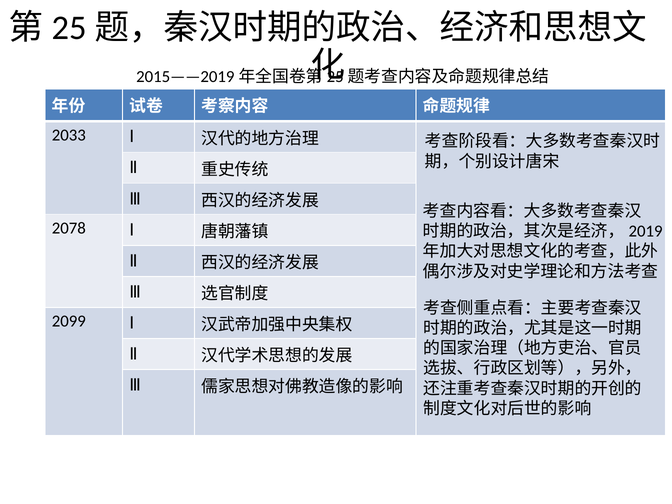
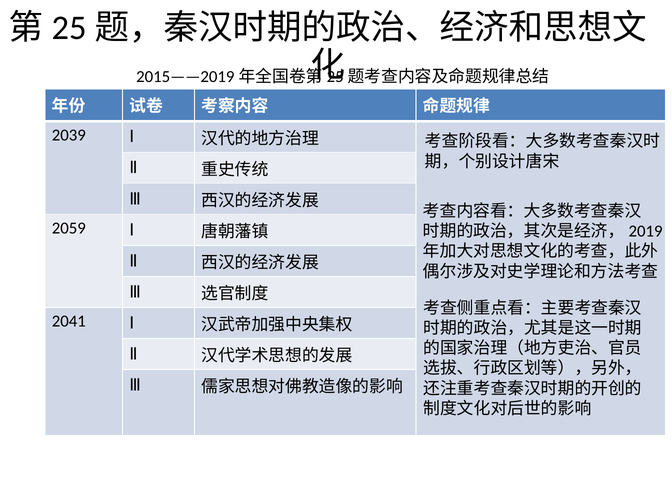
2033: 2033 -> 2039
2078: 2078 -> 2059
2099: 2099 -> 2041
